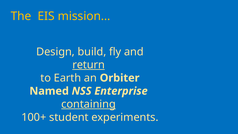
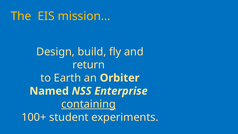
return underline: present -> none
